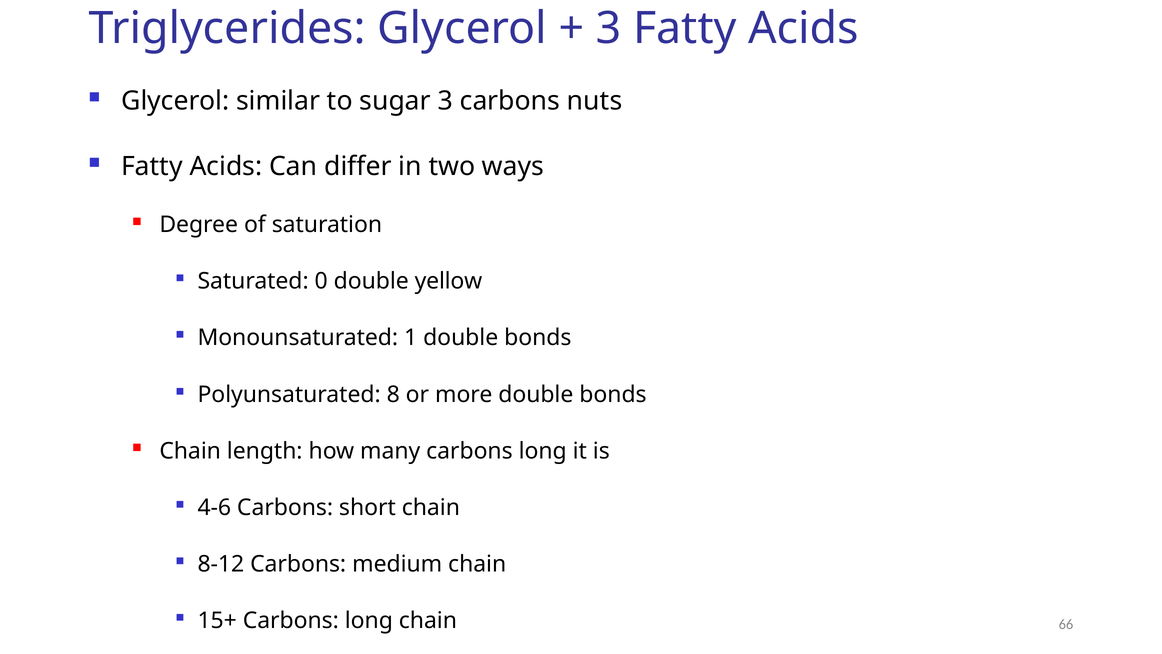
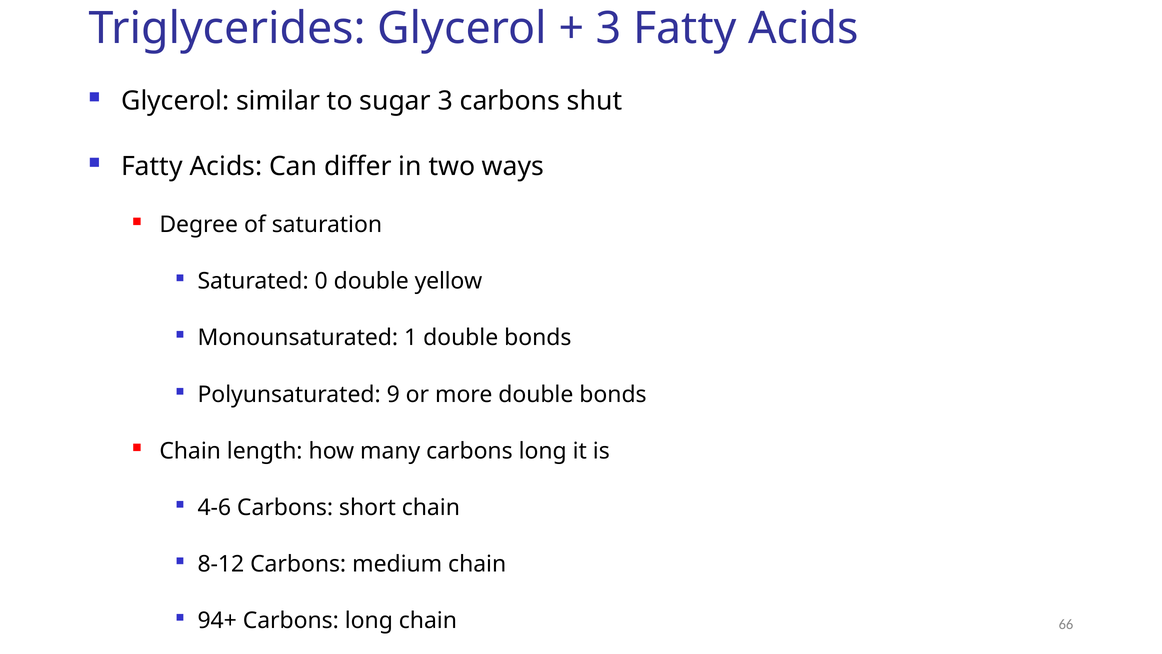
nuts: nuts -> shut
8: 8 -> 9
15+: 15+ -> 94+
